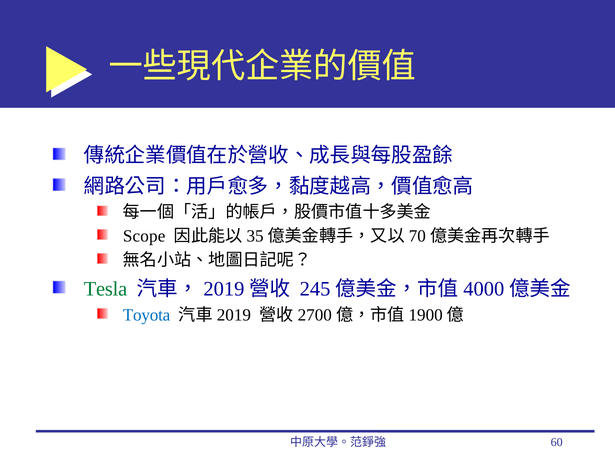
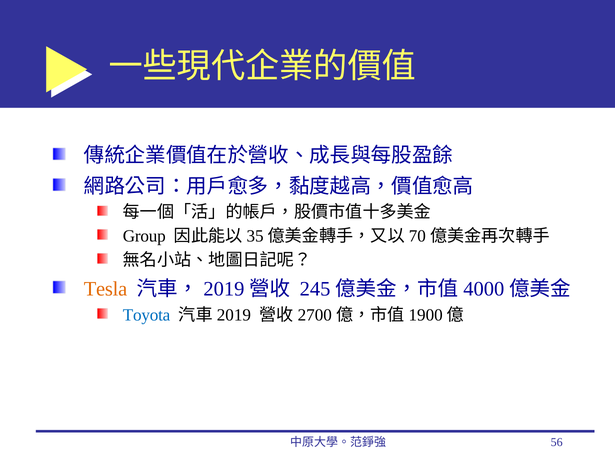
Scope: Scope -> Group
Tesla colour: green -> orange
60: 60 -> 56
